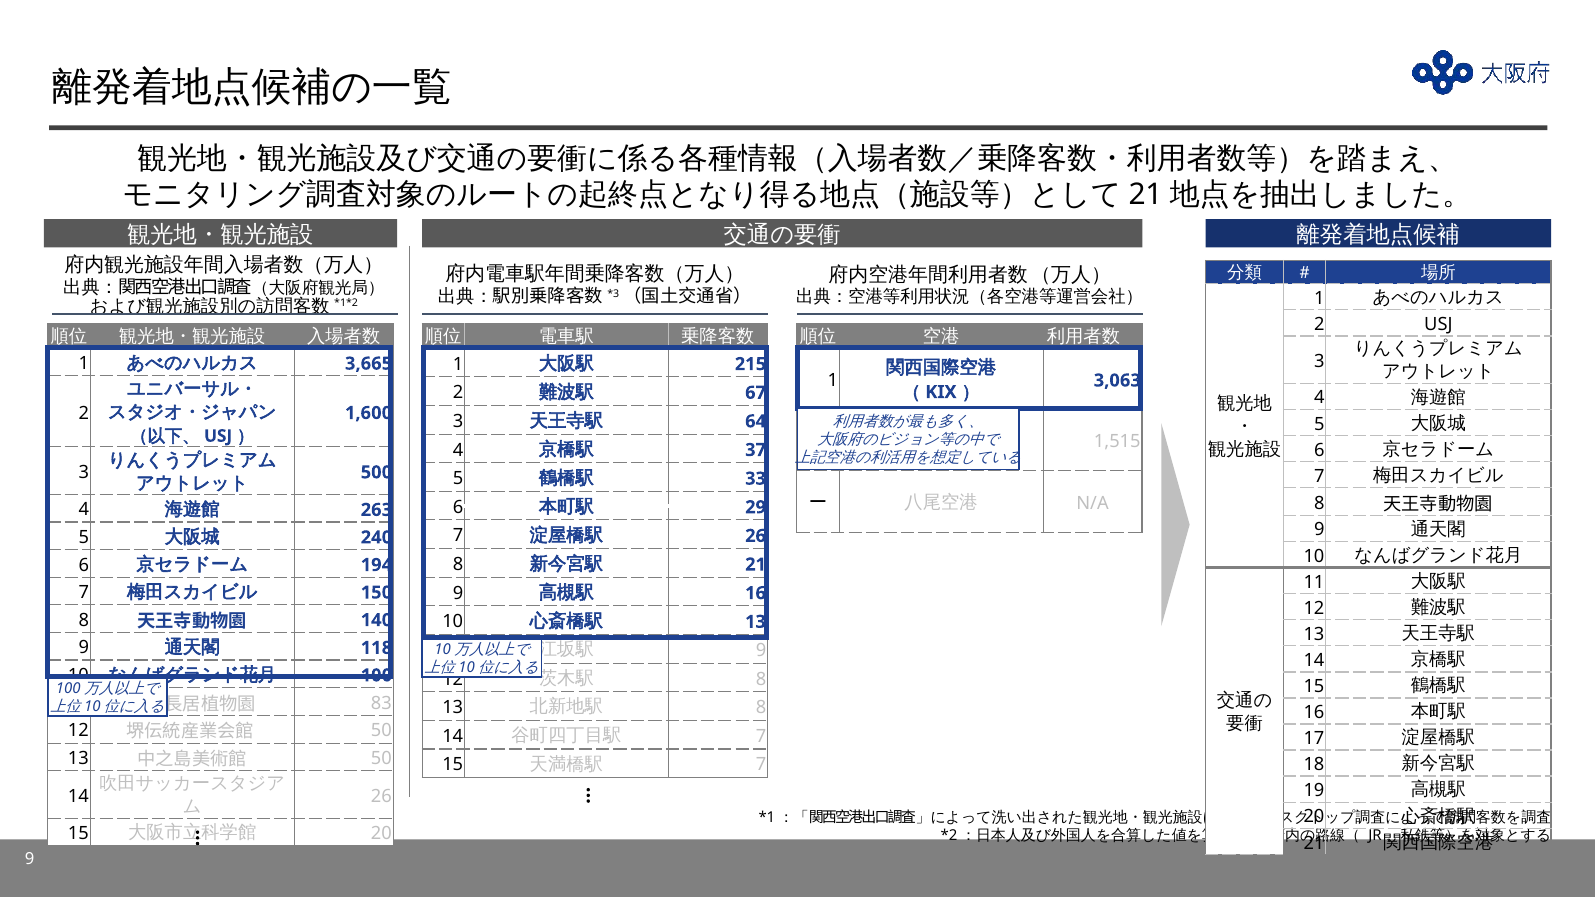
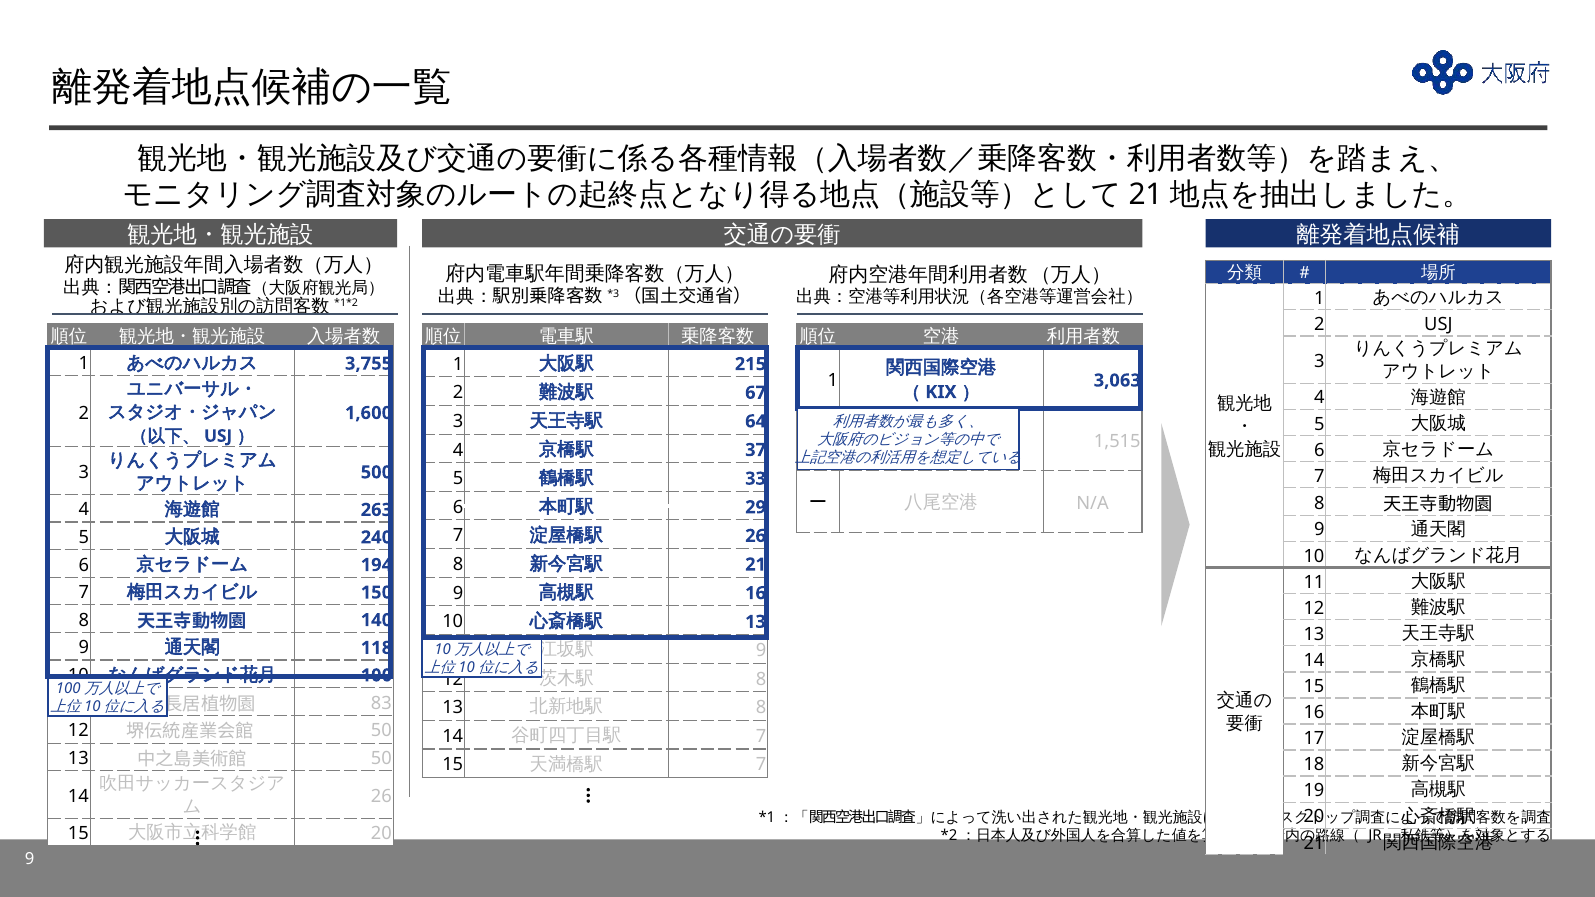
3,665: 3,665 -> 3,755
